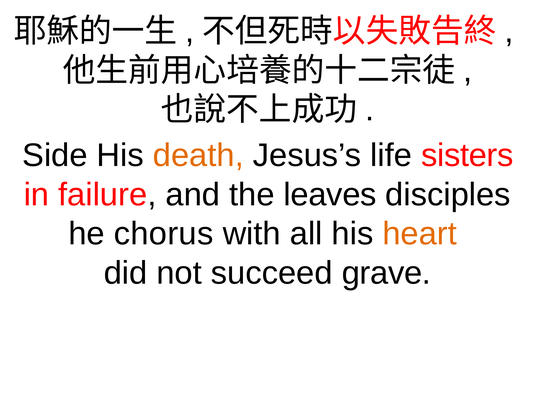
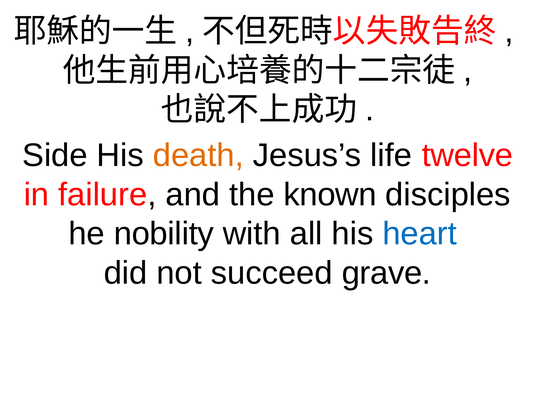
sisters: sisters -> twelve
leaves: leaves -> known
chorus: chorus -> nobility
heart colour: orange -> blue
